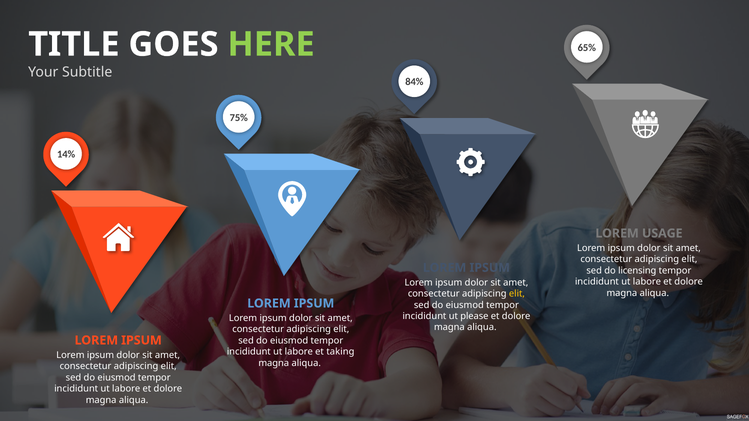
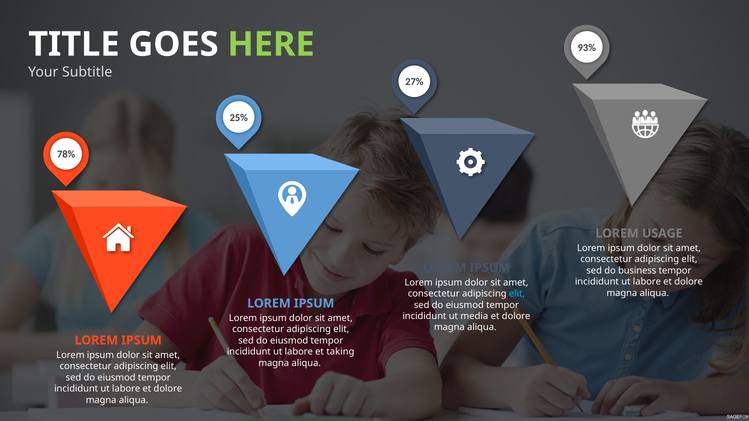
65%: 65% -> 93%
84%: 84% -> 27%
75%: 75% -> 25%
14%: 14% -> 78%
licensing: licensing -> business
elit at (517, 294) colour: yellow -> light blue
please: please -> media
